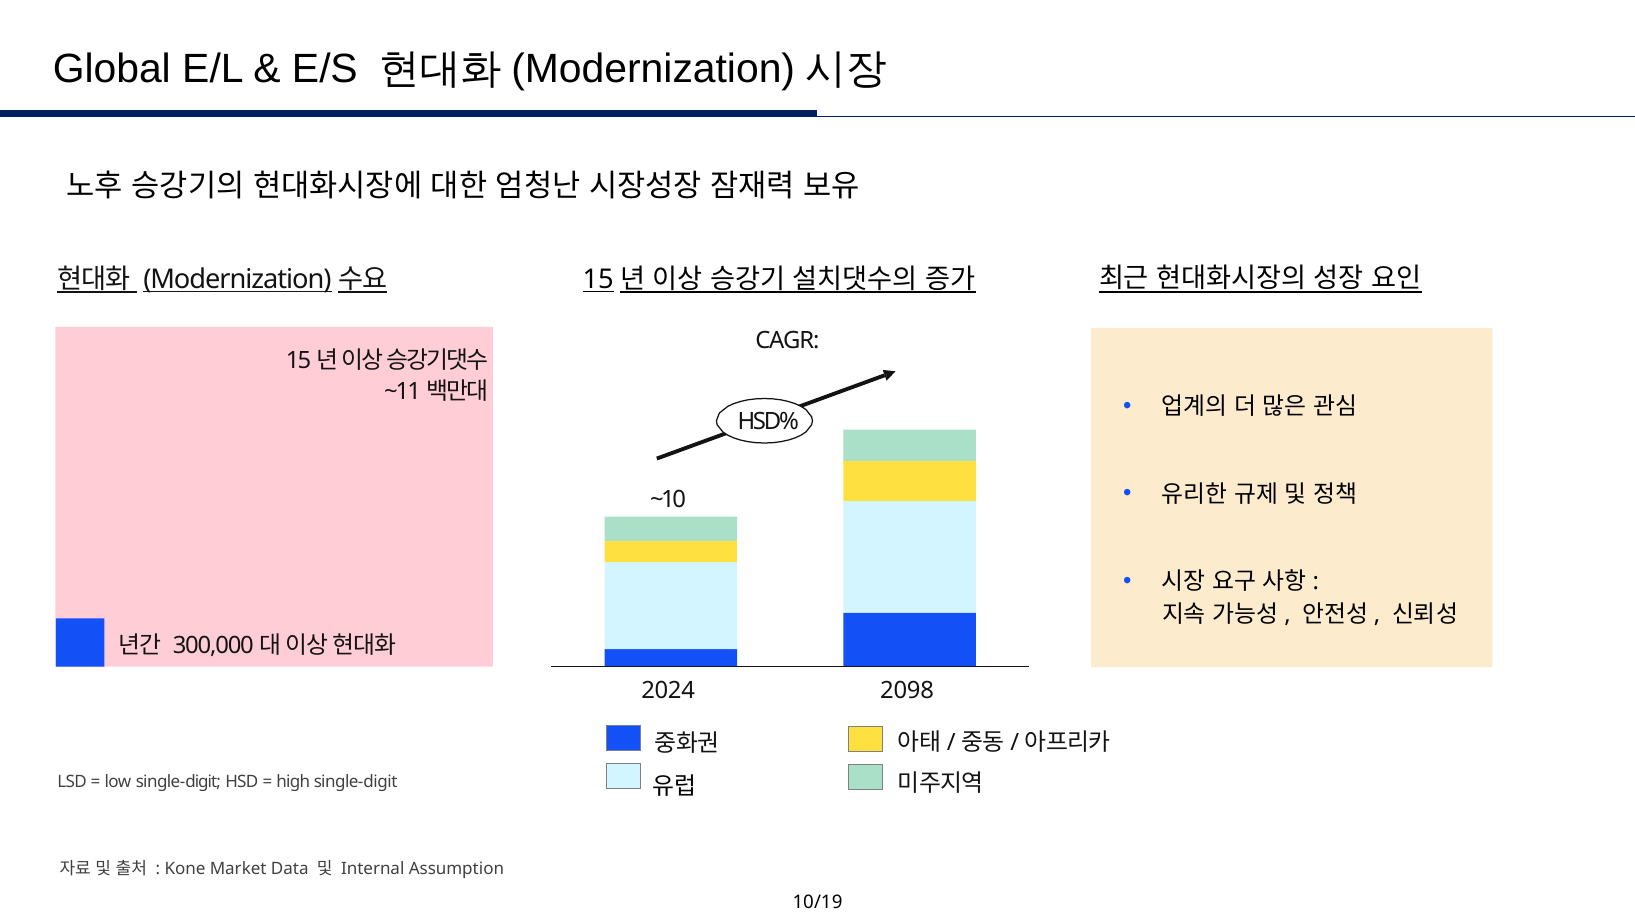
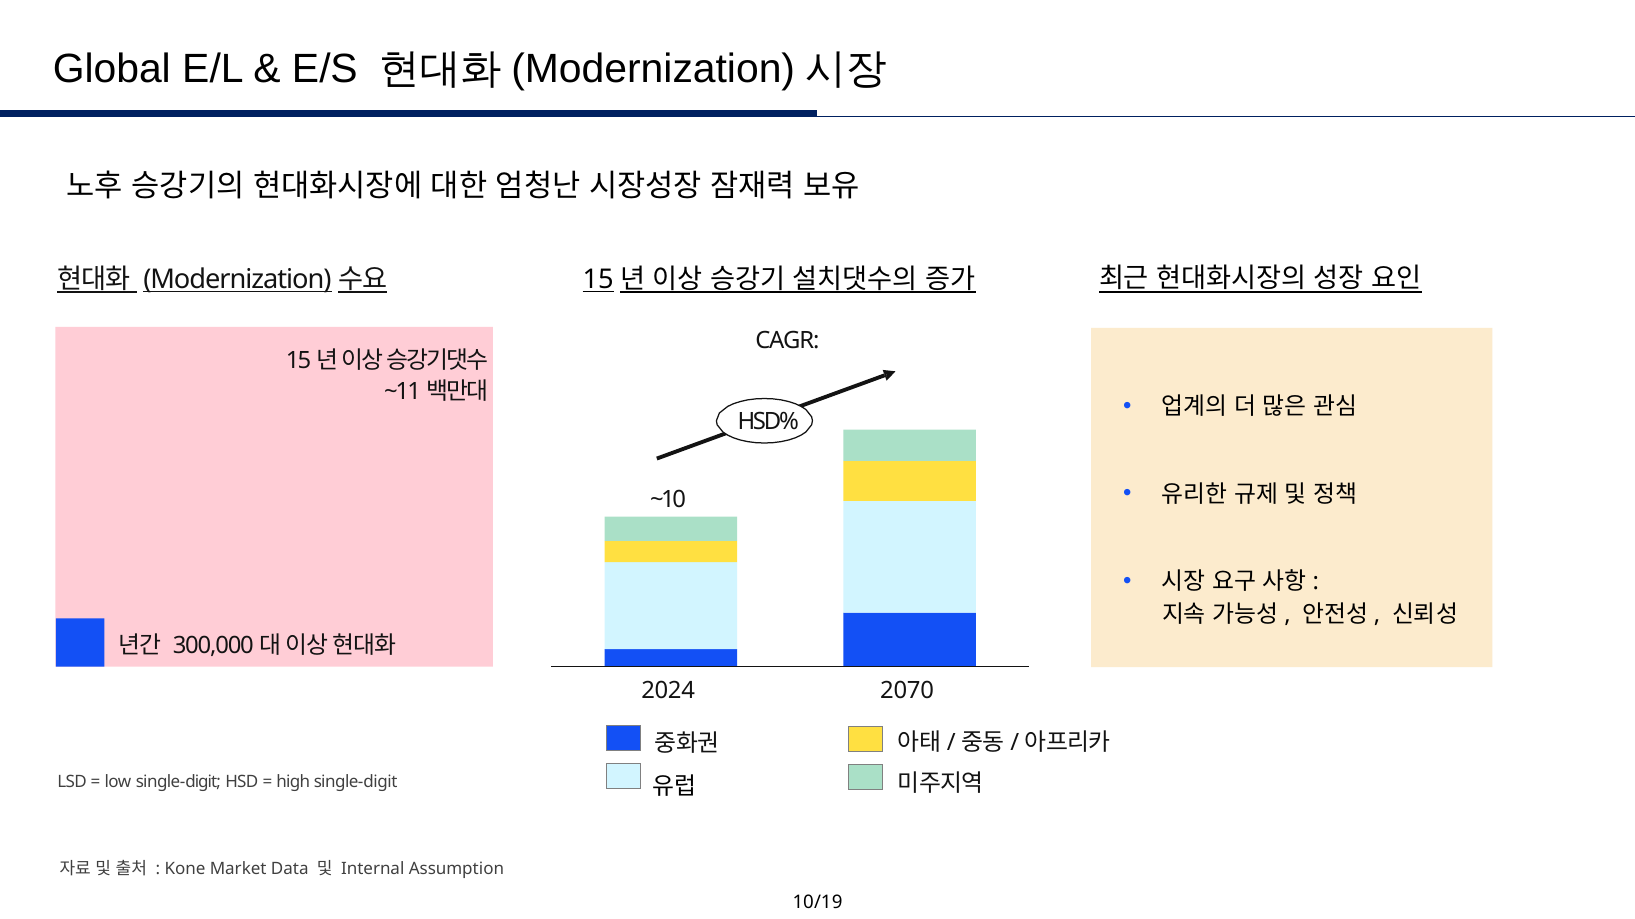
2098: 2098 -> 2070
